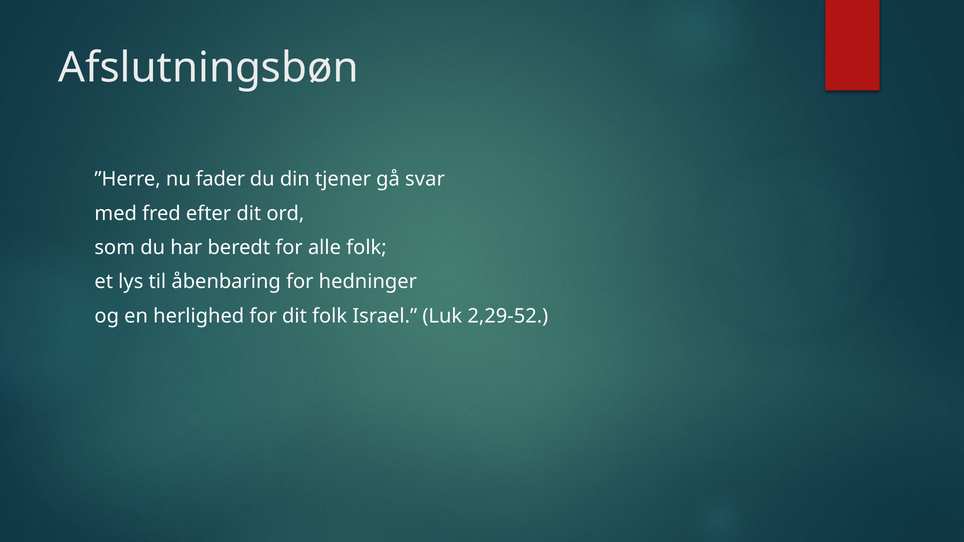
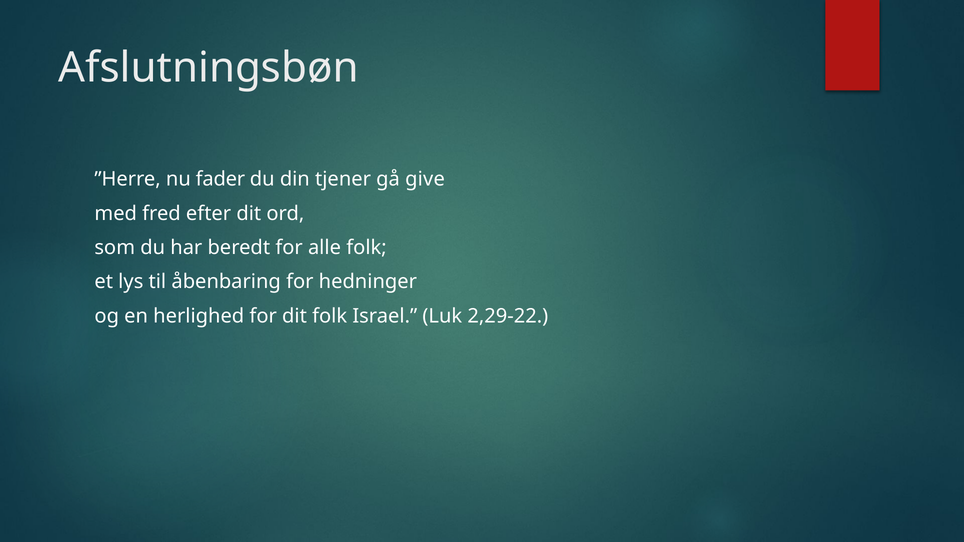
svar: svar -> give
2,29-52: 2,29-52 -> 2,29-22
